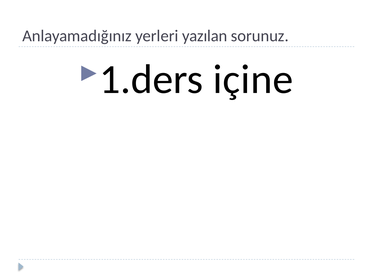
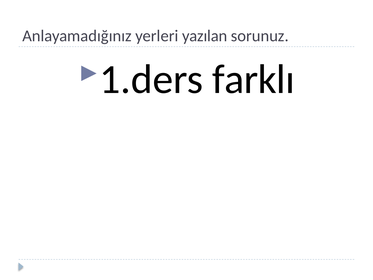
içine: içine -> farklı
